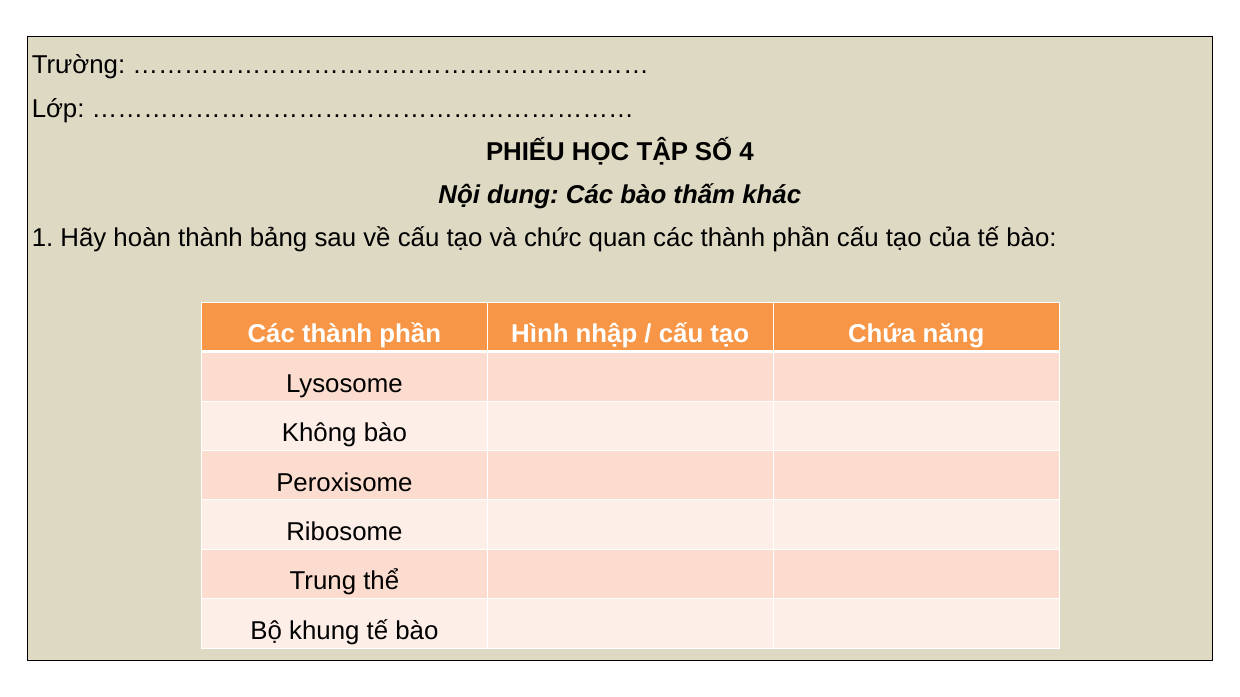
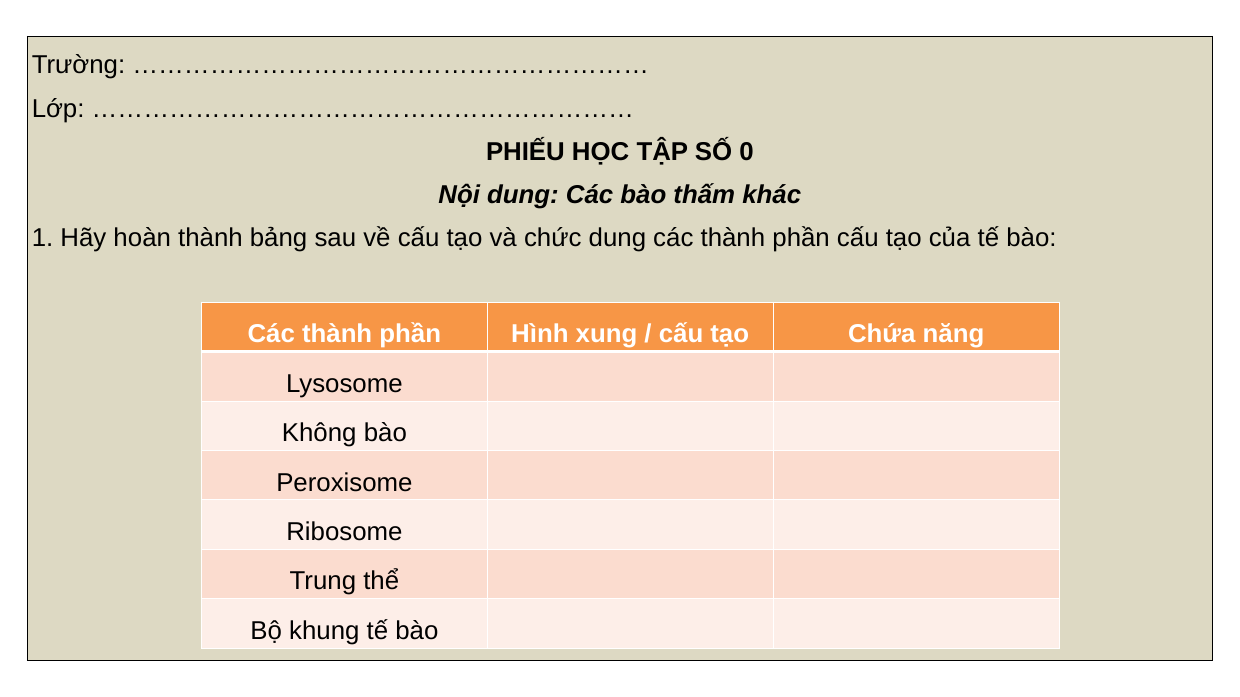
4: 4 -> 0
chức quan: quan -> dung
nhập: nhập -> xung
